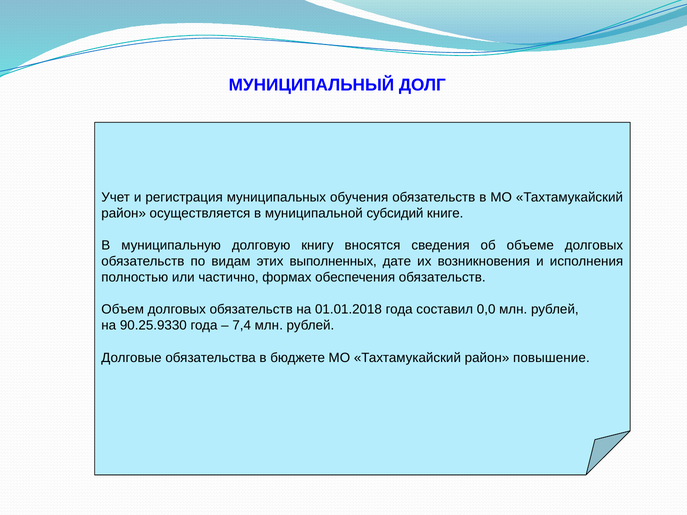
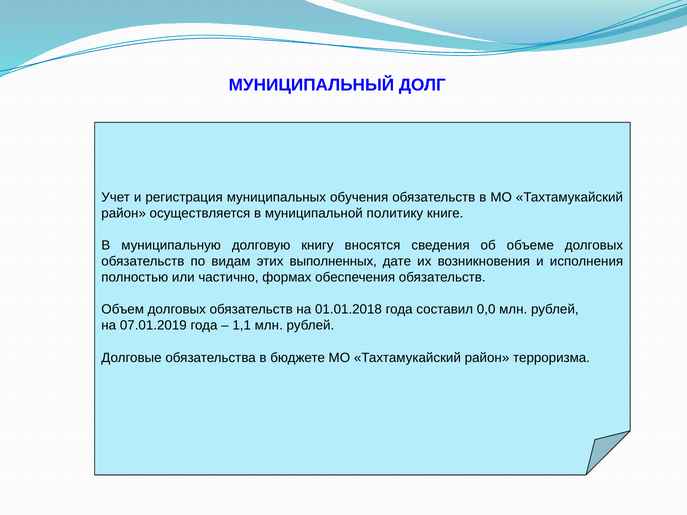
субсидий: субсидий -> политику
90.25.9330: 90.25.9330 -> 07.01.2019
7,4: 7,4 -> 1,1
повышение: повышение -> терроризма
